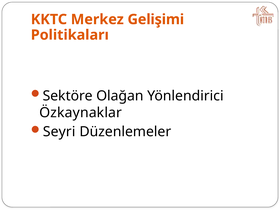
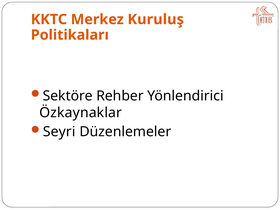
Gelişimi: Gelişimi -> Kuruluş
Olağan: Olağan -> Rehber
